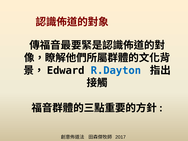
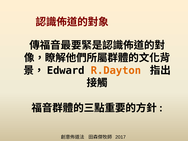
R.Dayton colour: blue -> orange
